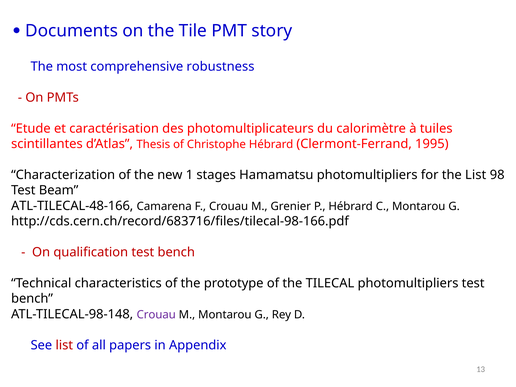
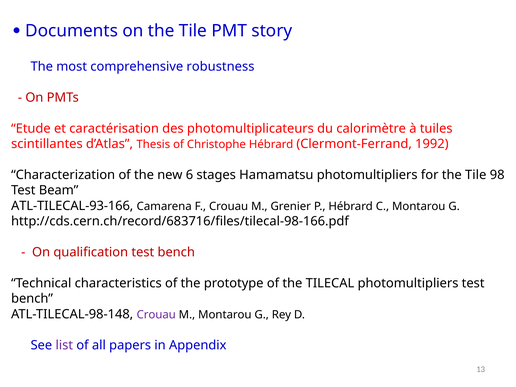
1995: 1995 -> 1992
1: 1 -> 6
for the List: List -> Tile
ATL-TILECAL-48-166: ATL-TILECAL-48-166 -> ATL-TILECAL-93-166
list at (64, 345) colour: red -> purple
